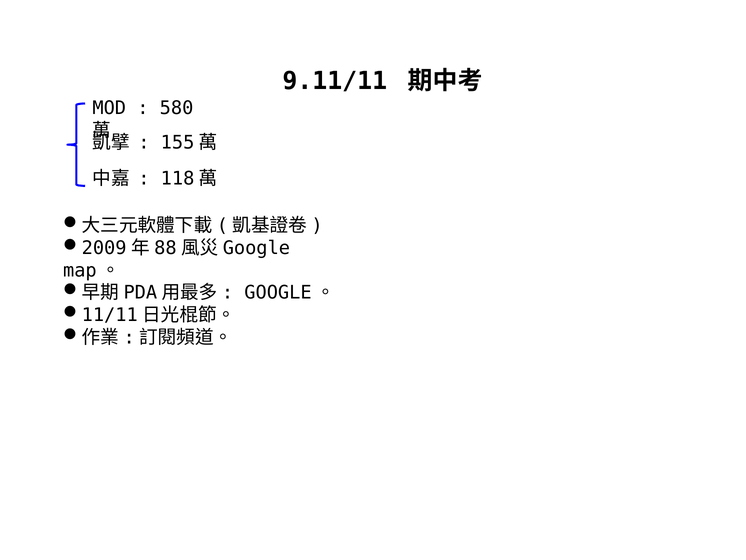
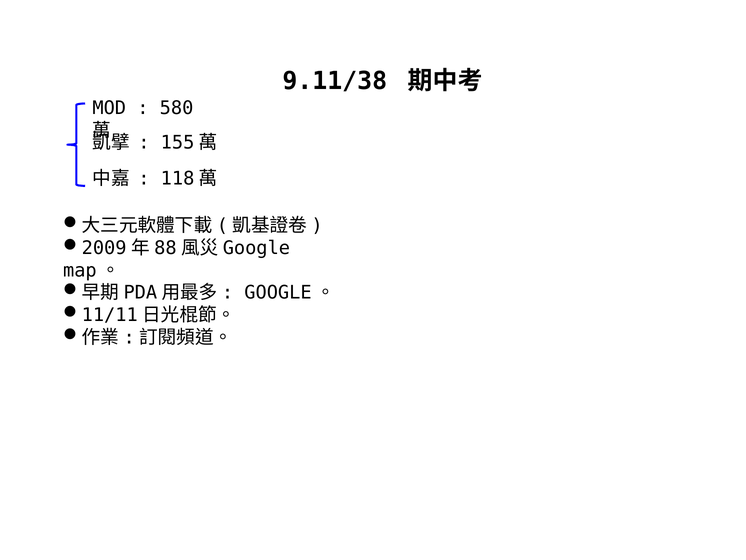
9.11/11: 9.11/11 -> 9.11/38
